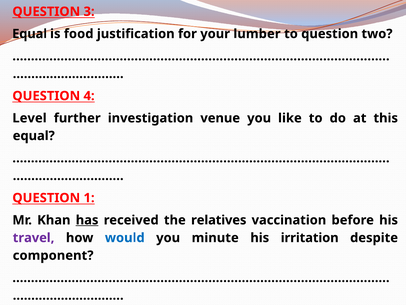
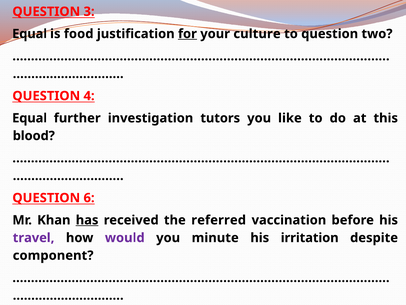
for underline: none -> present
lumber: lumber -> culture
Level at (30, 118): Level -> Equal
venue: venue -> tutors
equal at (34, 136): equal -> blood
1: 1 -> 6
relatives: relatives -> referred
would colour: blue -> purple
